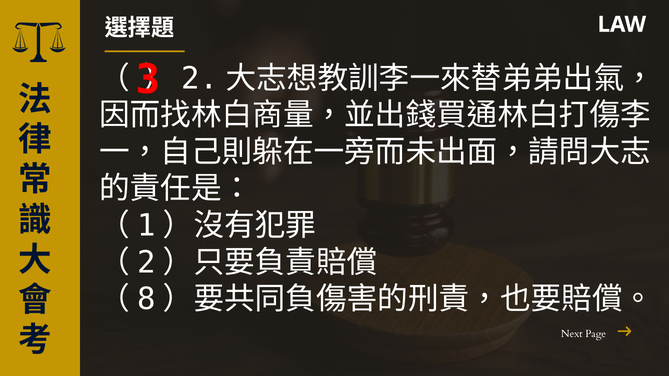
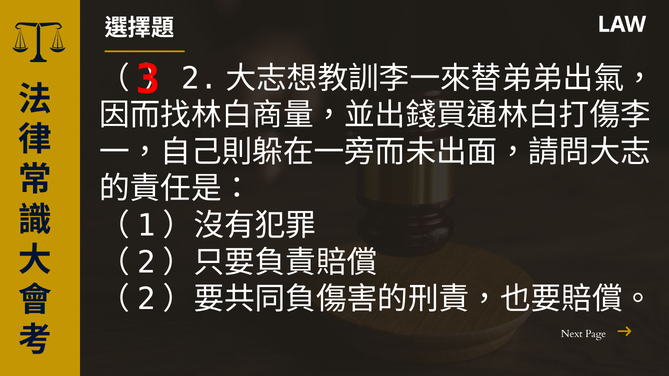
8 at (146, 299): 8 -> 2
